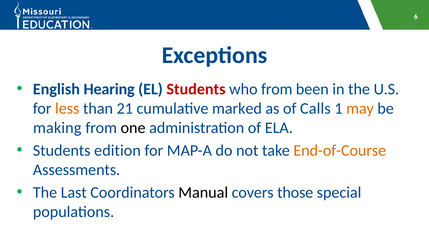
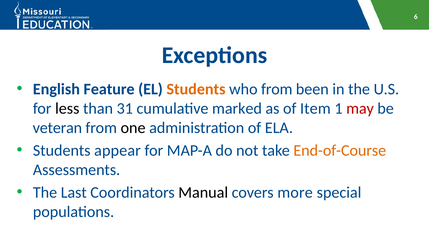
Hearing: Hearing -> Feature
Students at (196, 89) colour: red -> orange
less colour: orange -> black
21: 21 -> 31
Calls: Calls -> Item
may colour: orange -> red
making: making -> veteran
edition: edition -> appear
those: those -> more
